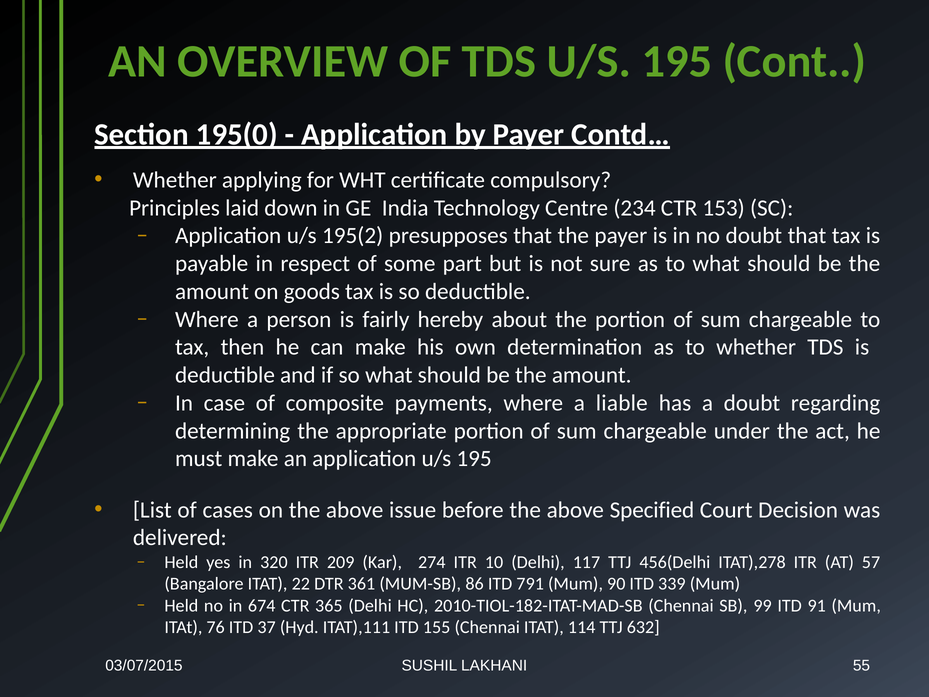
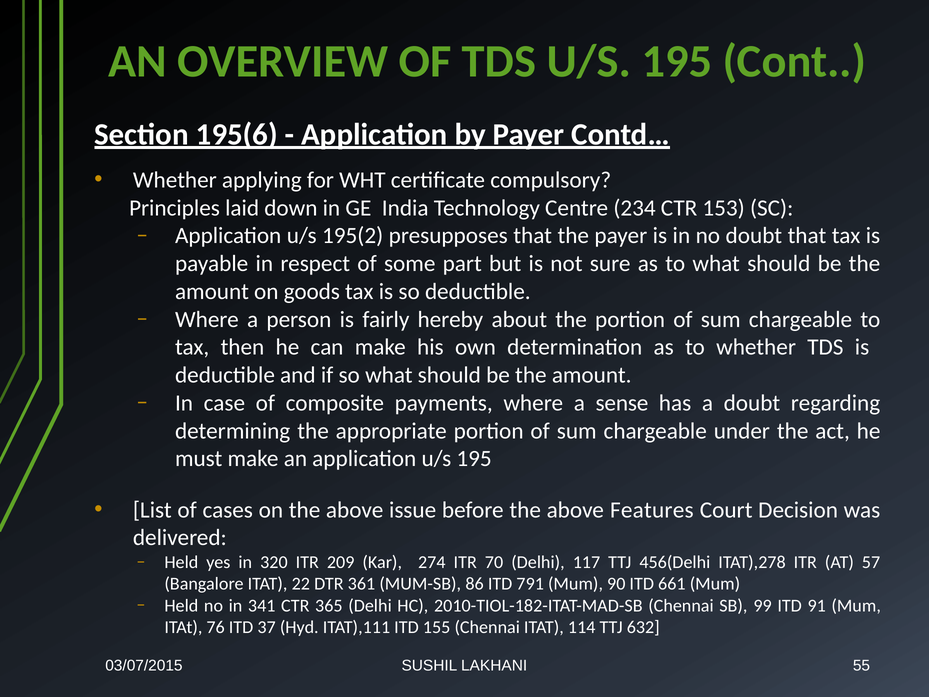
195(0: 195(0 -> 195(6
liable: liable -> sense
Specified: Specified -> Features
10: 10 -> 70
339: 339 -> 661
674: 674 -> 341
